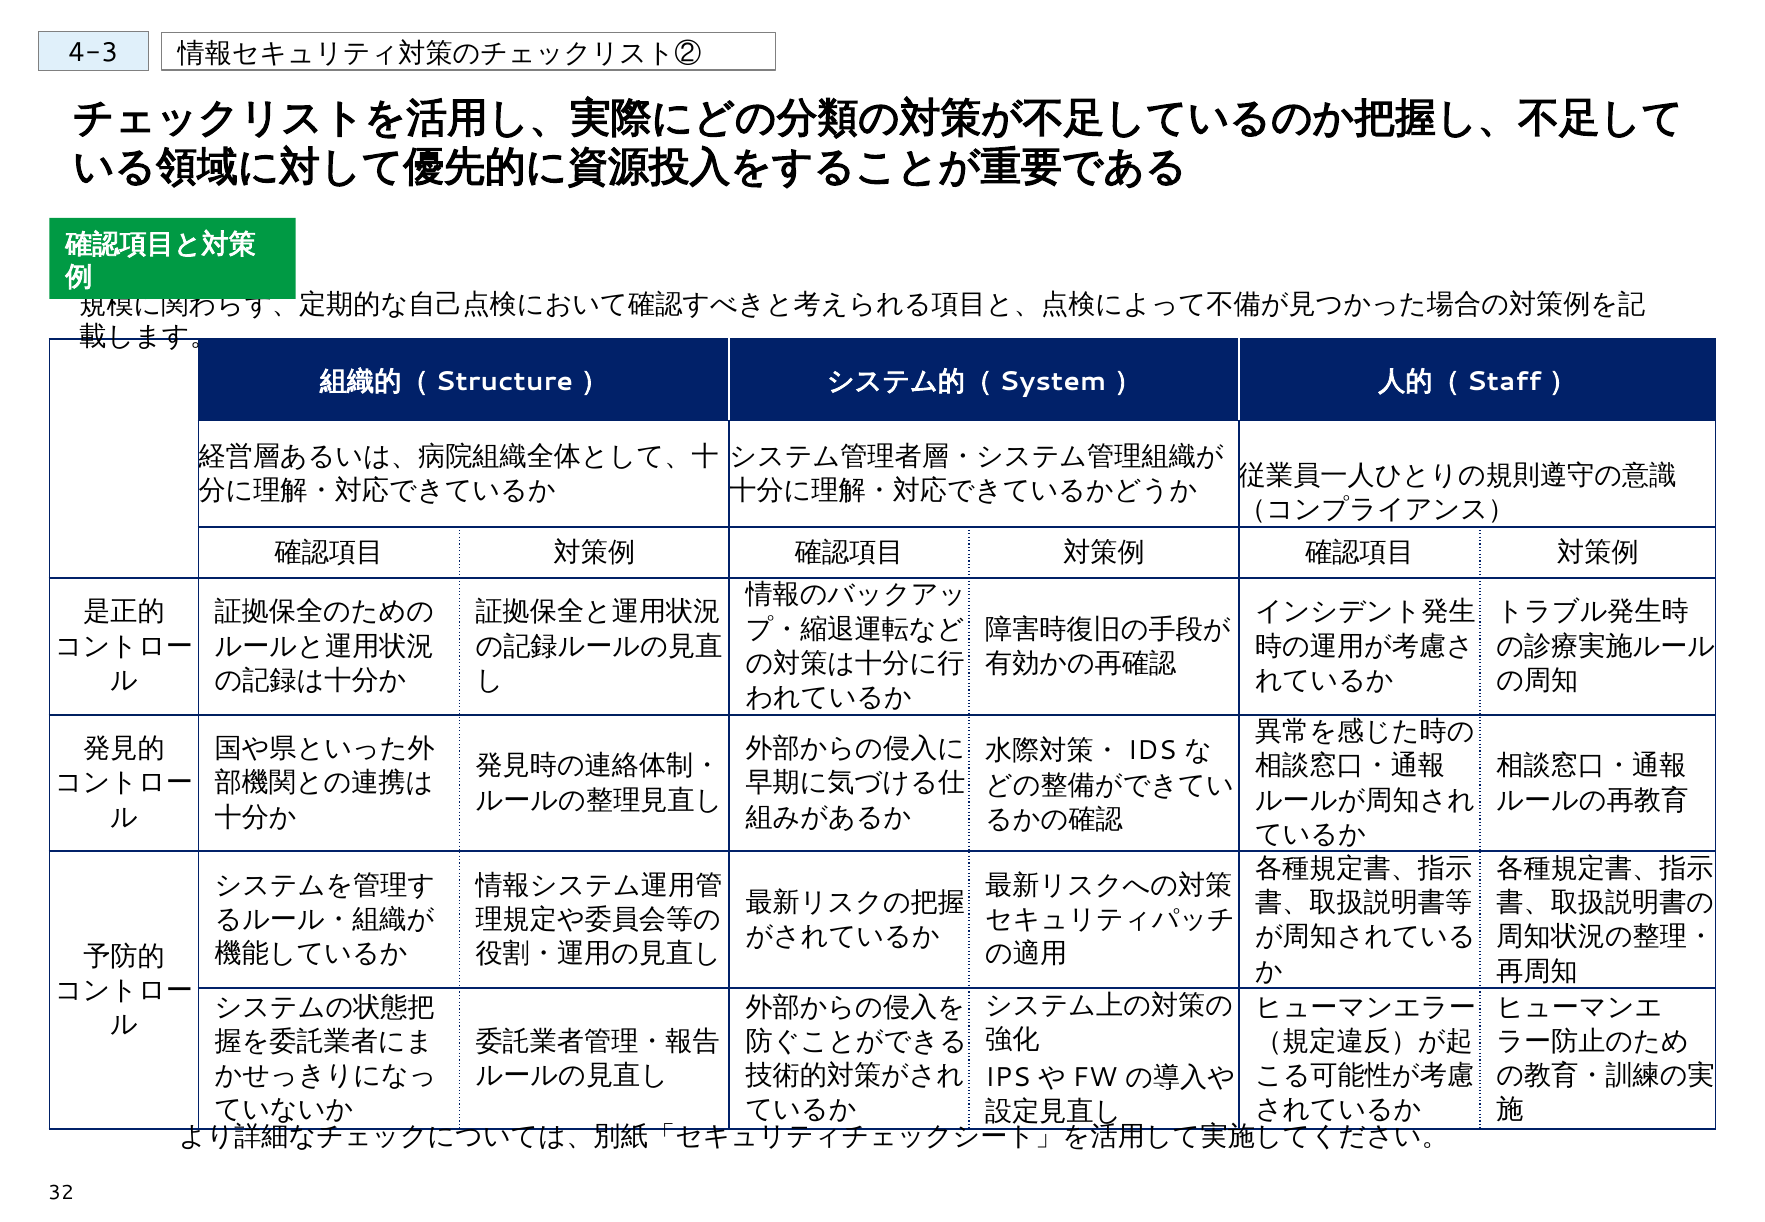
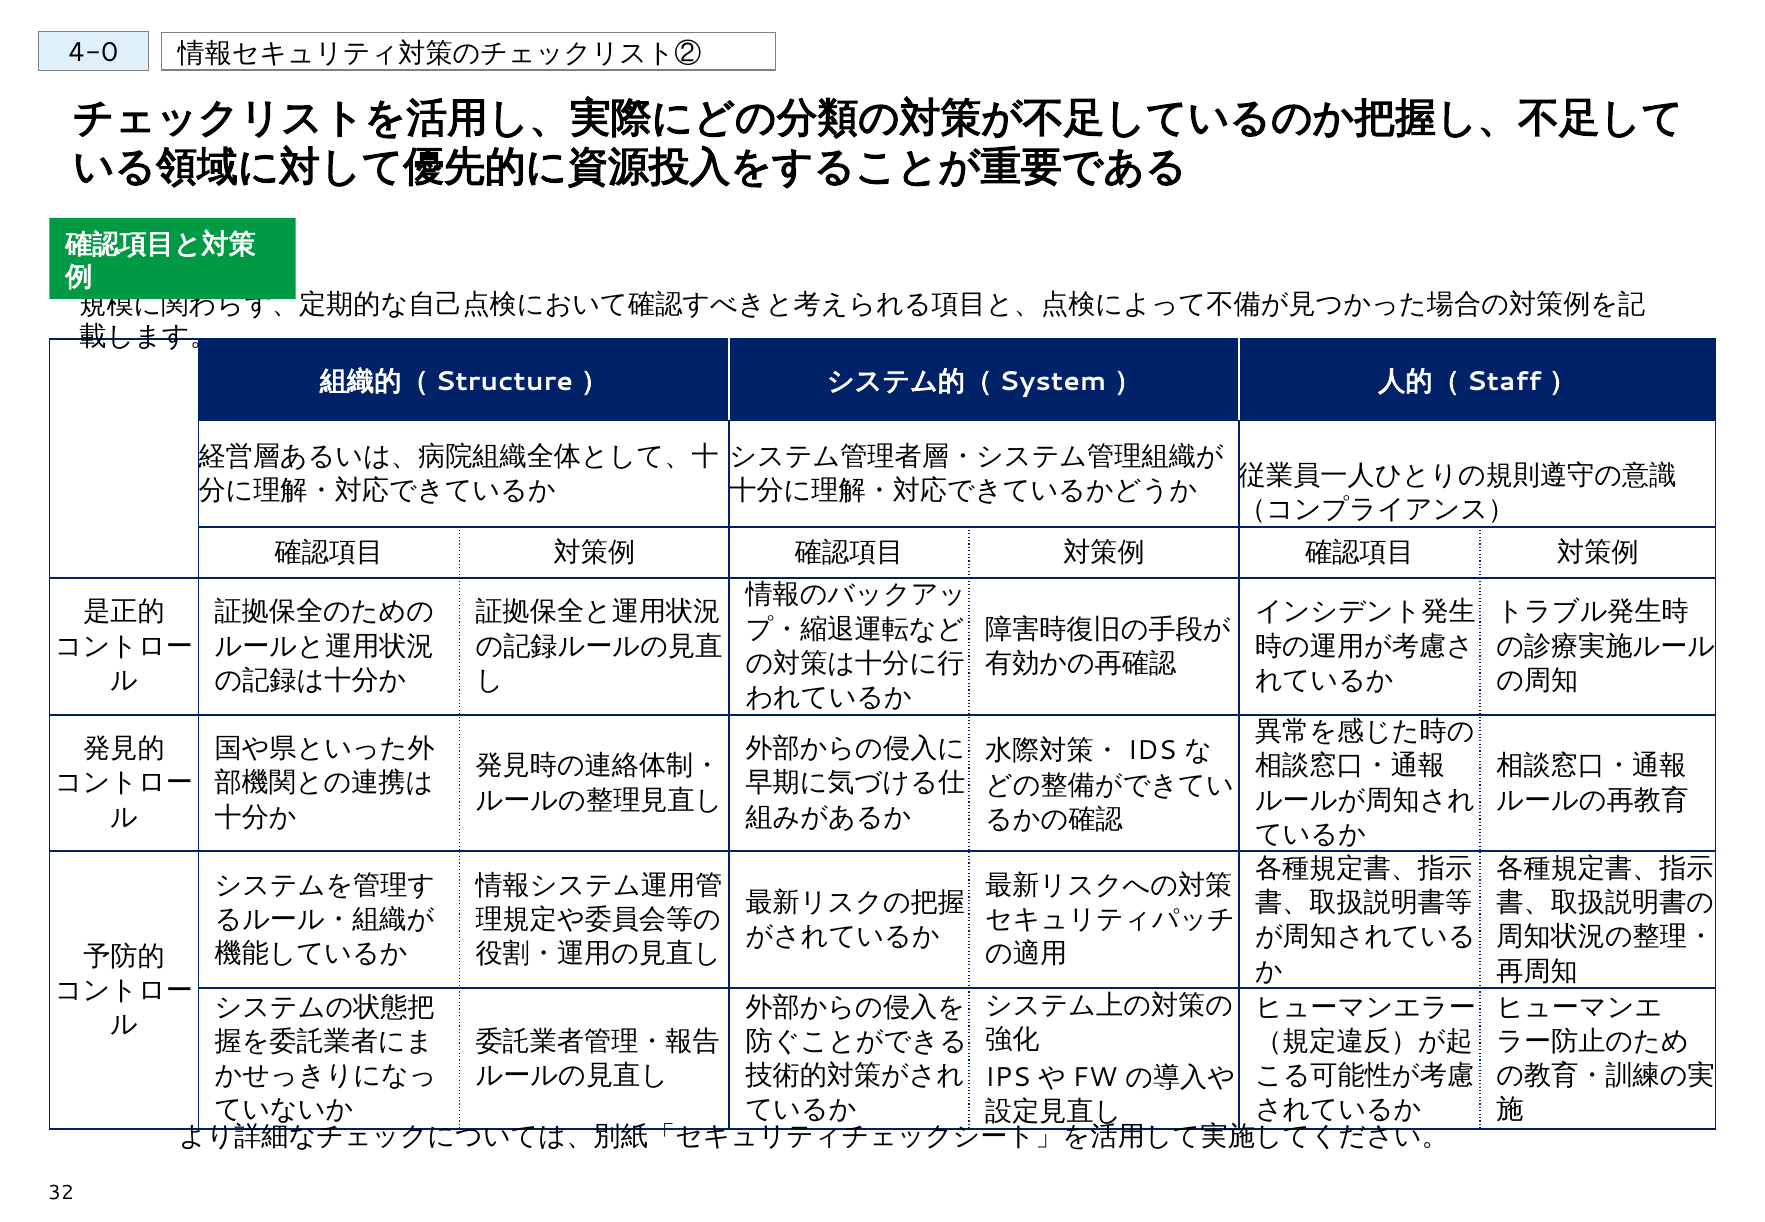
4-3: 4-3 -> 4-0
